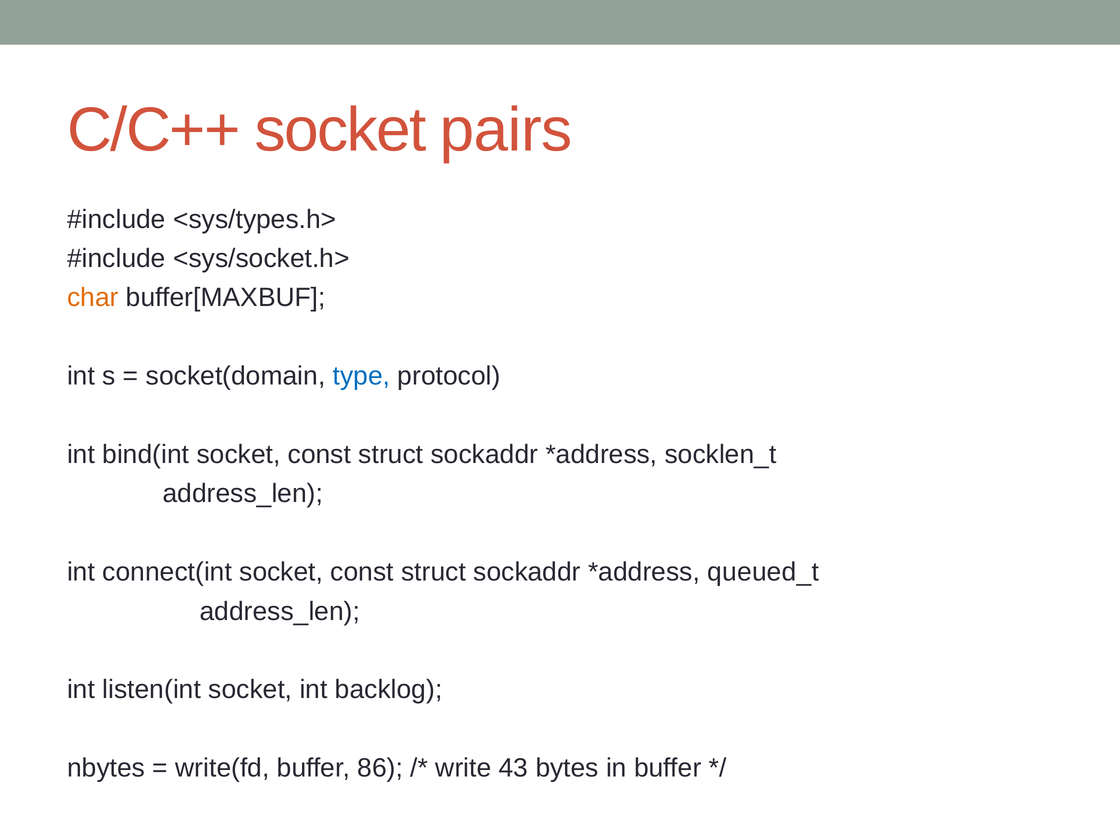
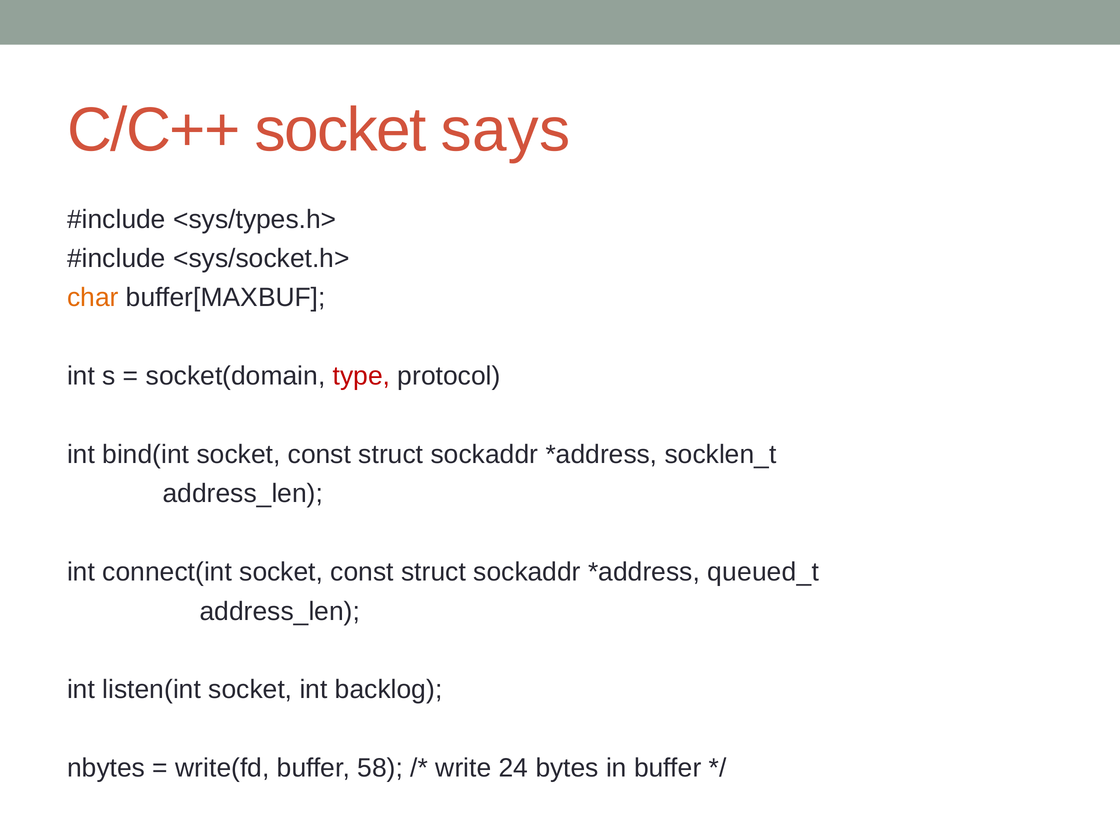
pairs: pairs -> says
type colour: blue -> red
86: 86 -> 58
43: 43 -> 24
